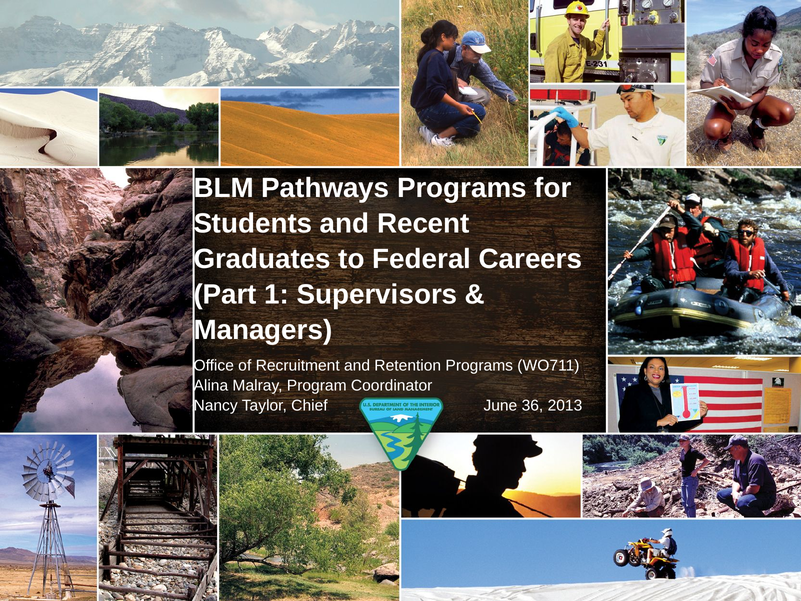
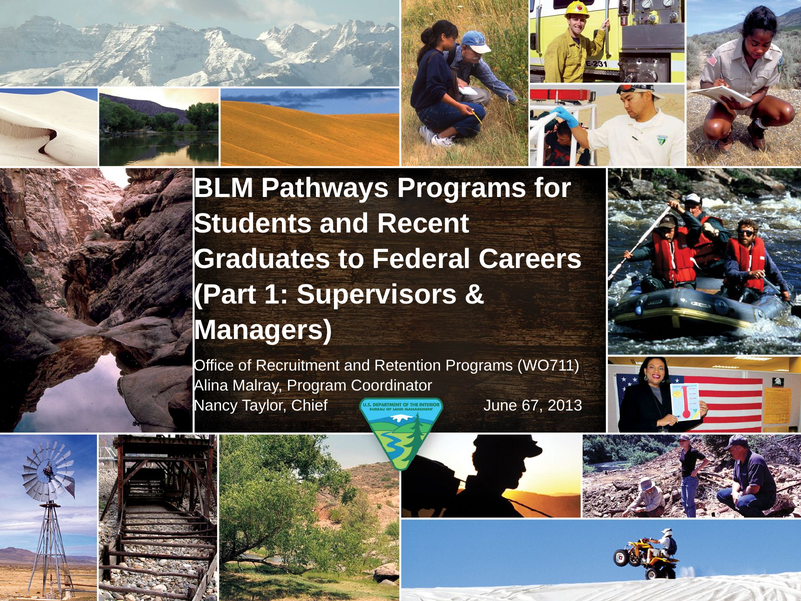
36: 36 -> 67
